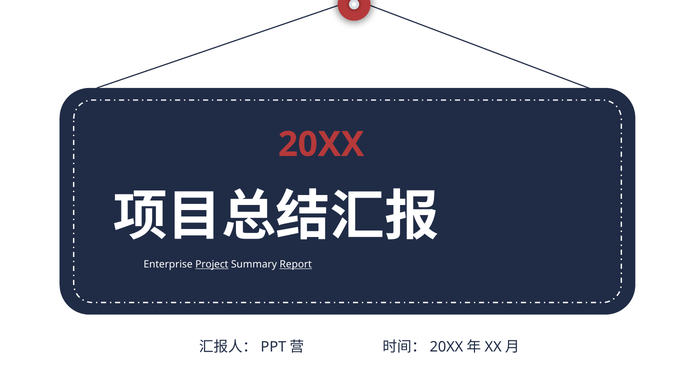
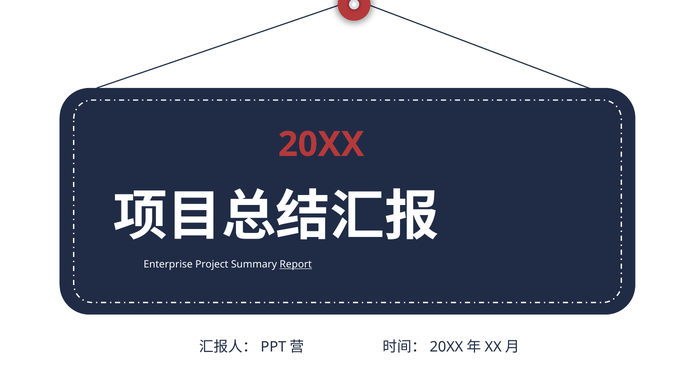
Project underline: present -> none
